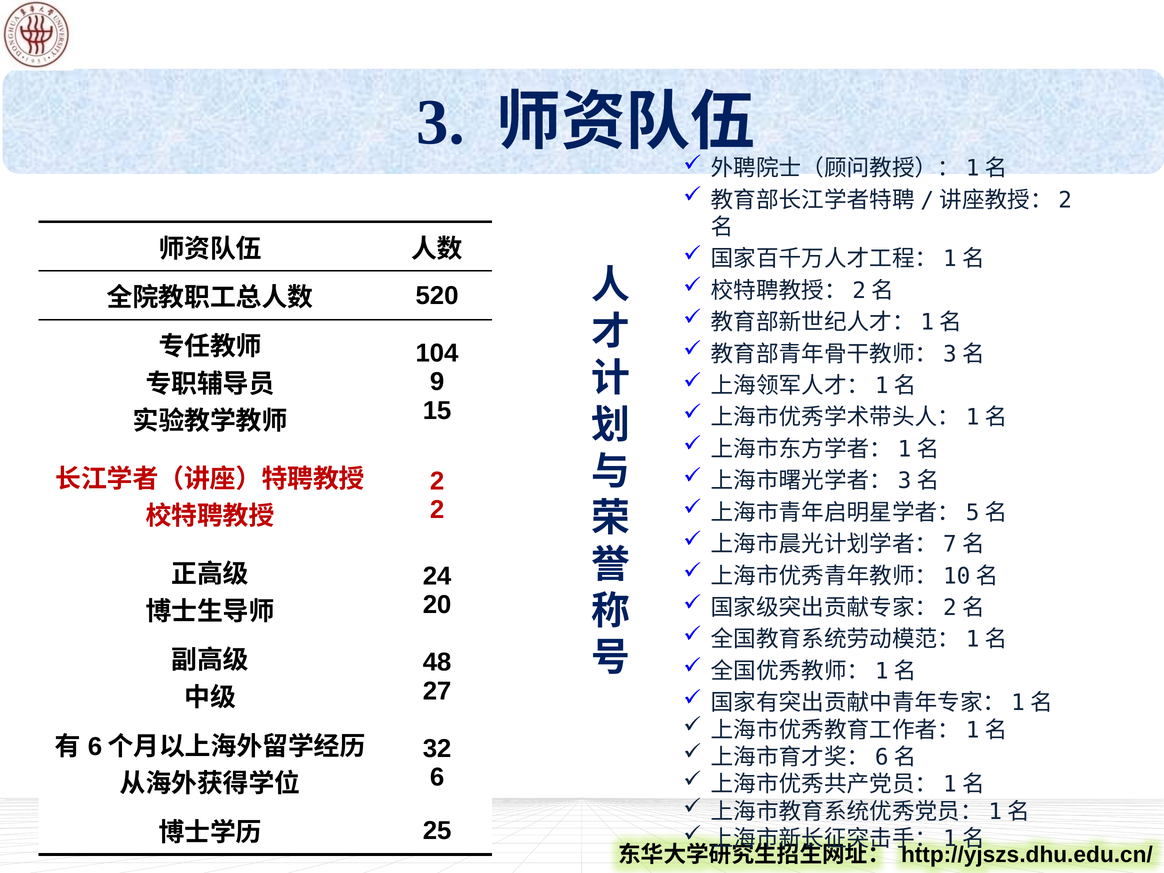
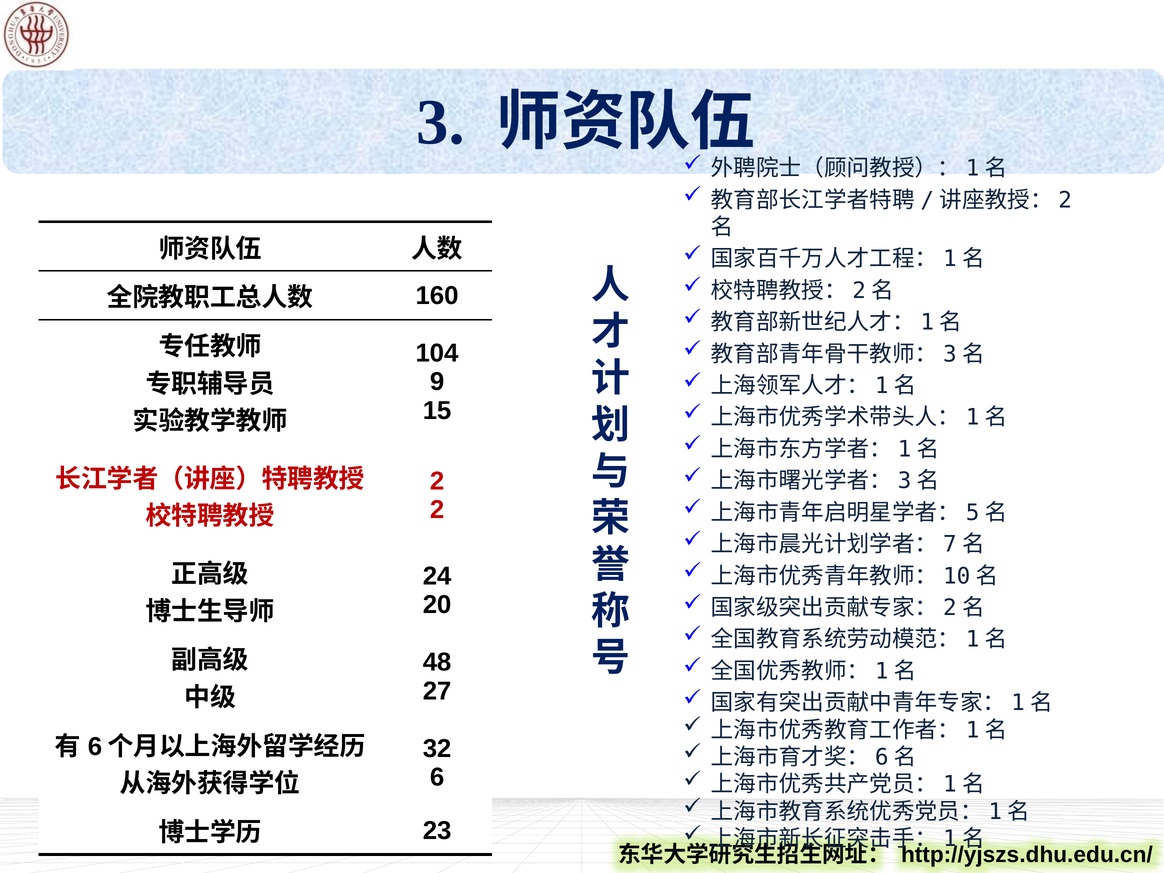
520: 520 -> 160
25: 25 -> 23
